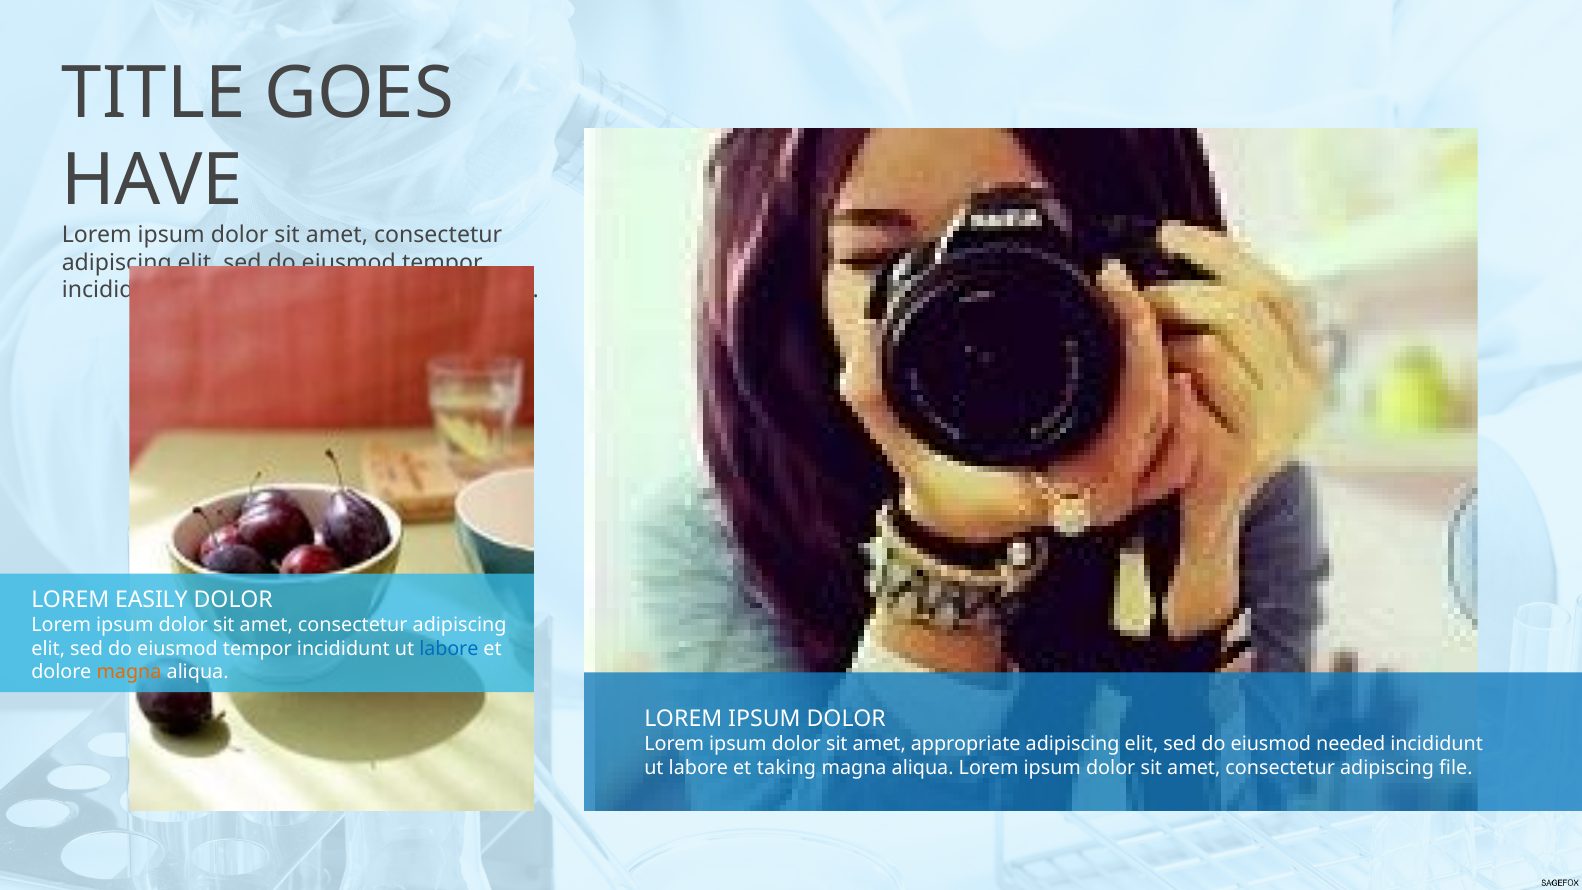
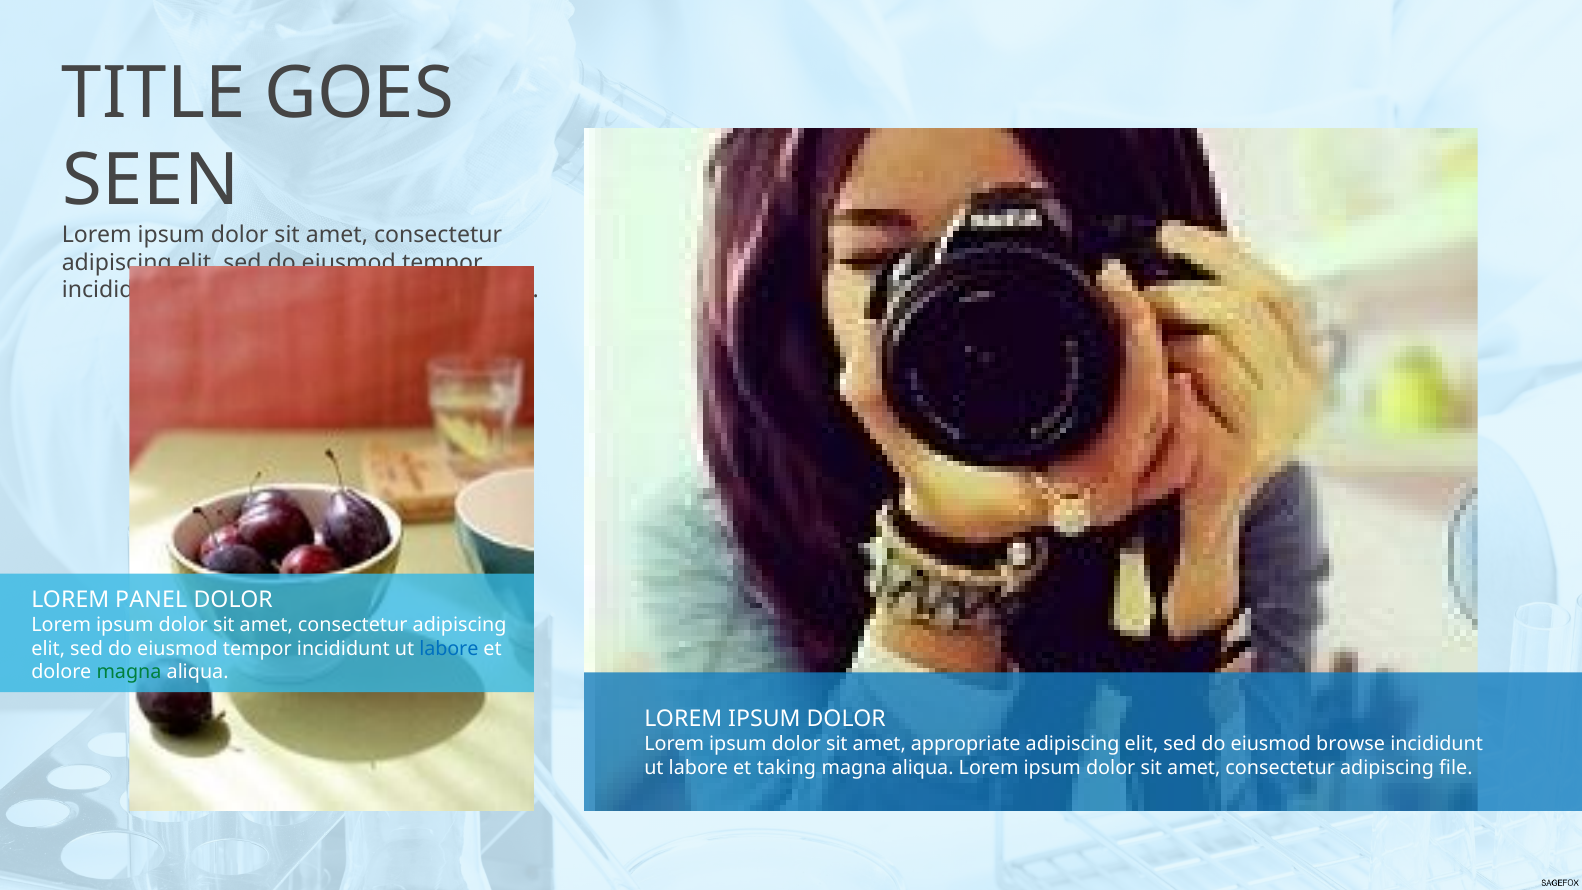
HAVE: HAVE -> SEEN
EASILY: EASILY -> PANEL
magna at (129, 672) colour: orange -> green
needed: needed -> browse
